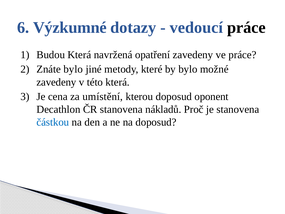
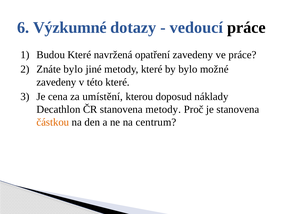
Budou Která: Která -> Které
této která: která -> které
oponent: oponent -> náklady
stanovena nákladů: nákladů -> metody
částkou colour: blue -> orange
na doposud: doposud -> centrum
